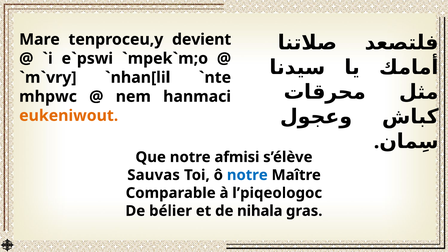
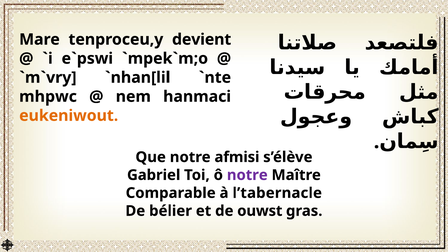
Sauvas: Sauvas -> Gabriel
notre at (247, 175) colour: blue -> purple
l’piqeologoc: l’piqeologoc -> l’tabernacle
nihala: nihala -> ouwst
